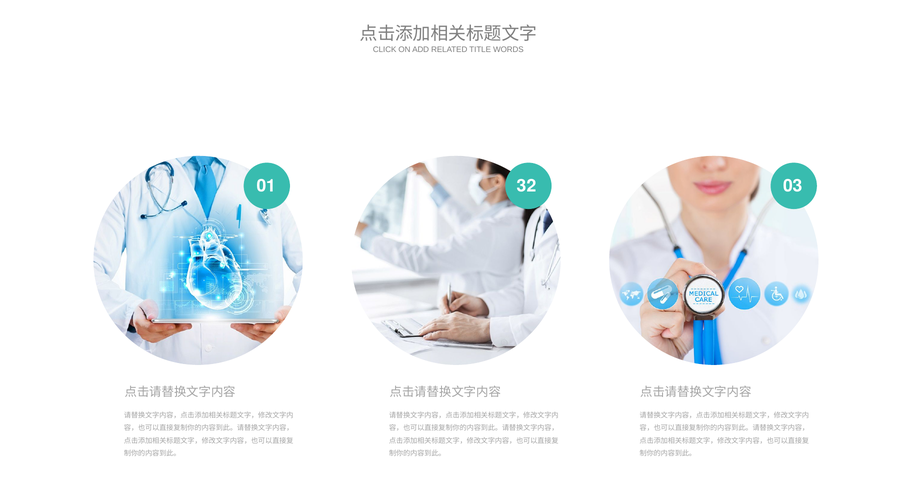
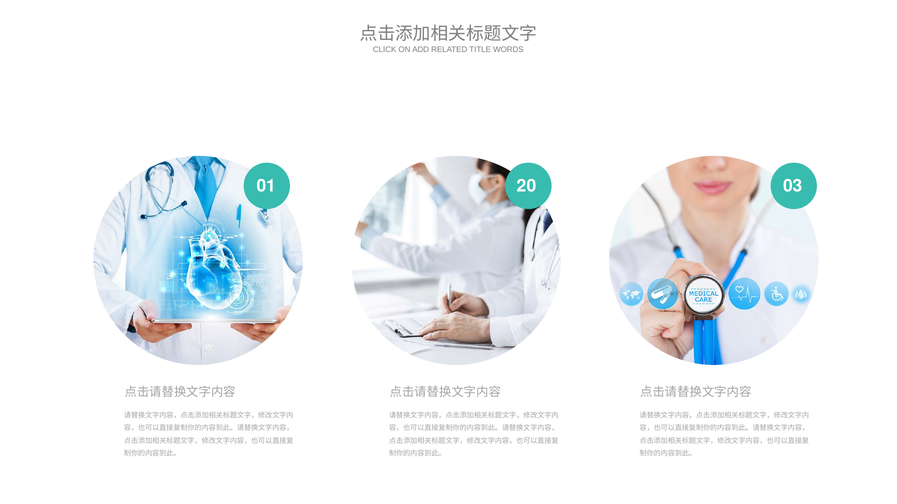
32: 32 -> 20
